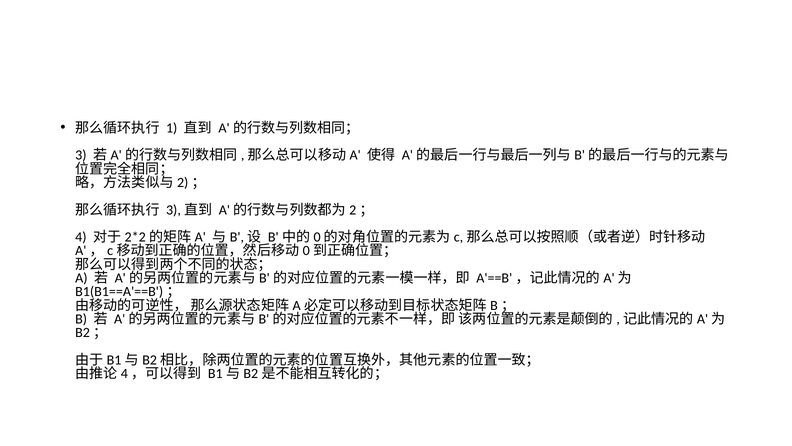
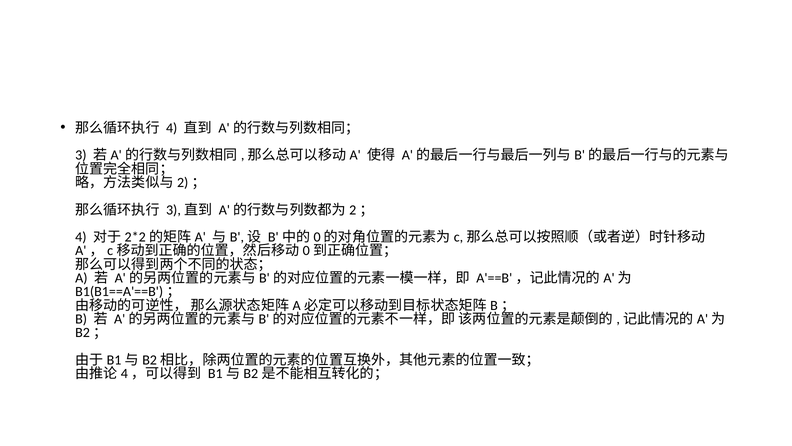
1 at (172, 128): 1 -> 4
